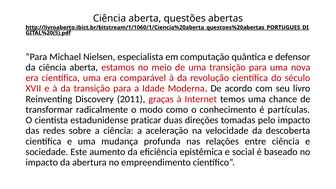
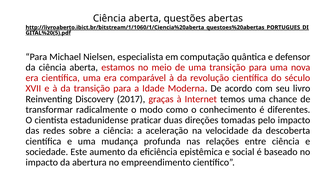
2011: 2011 -> 2017
partículas: partículas -> diferentes
